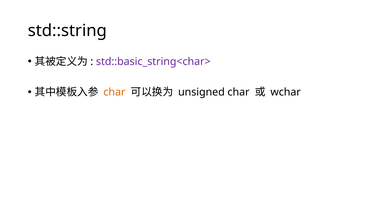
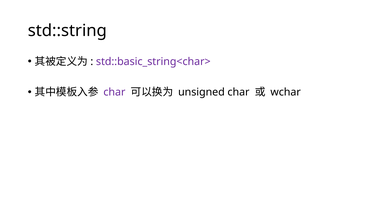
char at (114, 92) colour: orange -> purple
